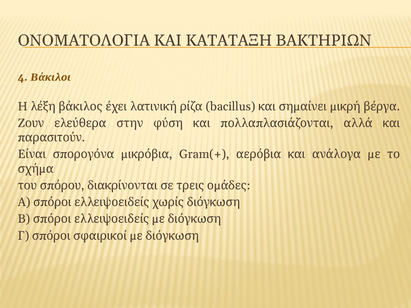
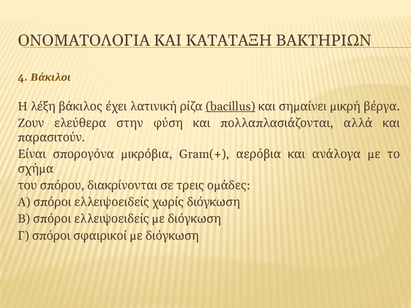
bacillus underline: none -> present
